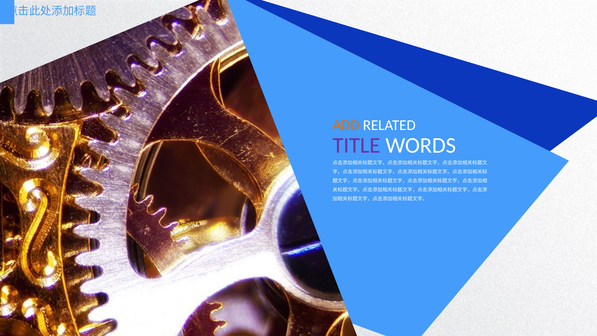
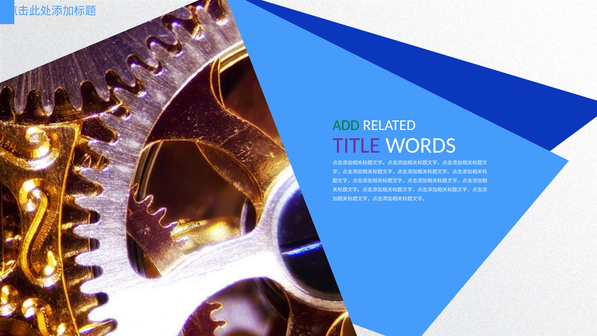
ADD colour: orange -> green
